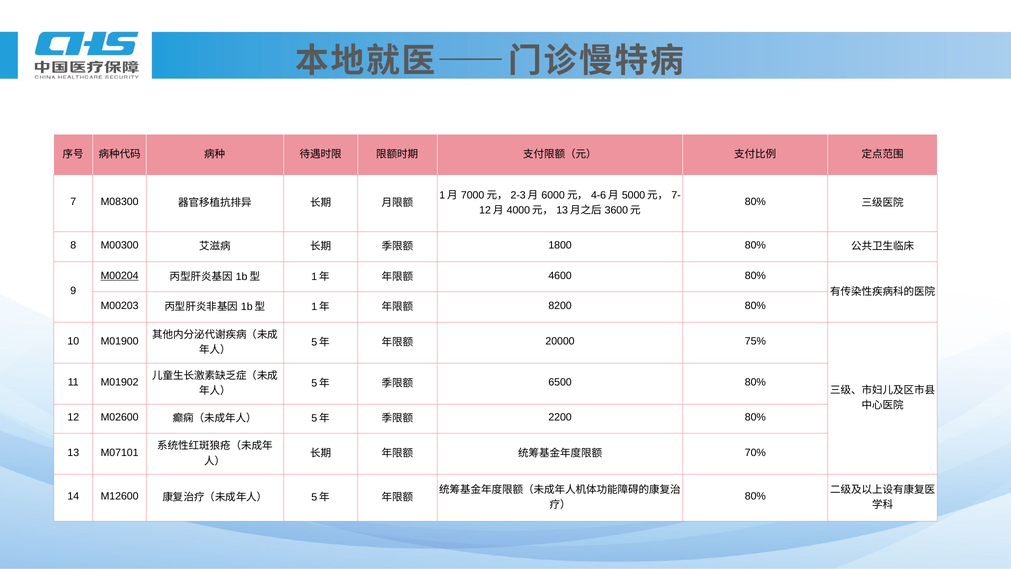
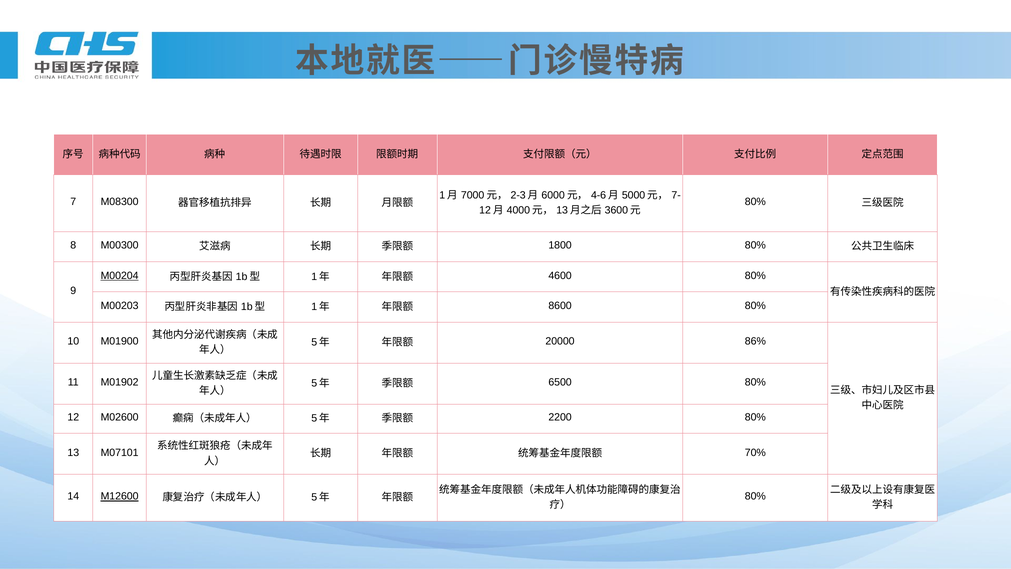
8200: 8200 -> 8600
75%: 75% -> 86%
M12600 underline: none -> present
